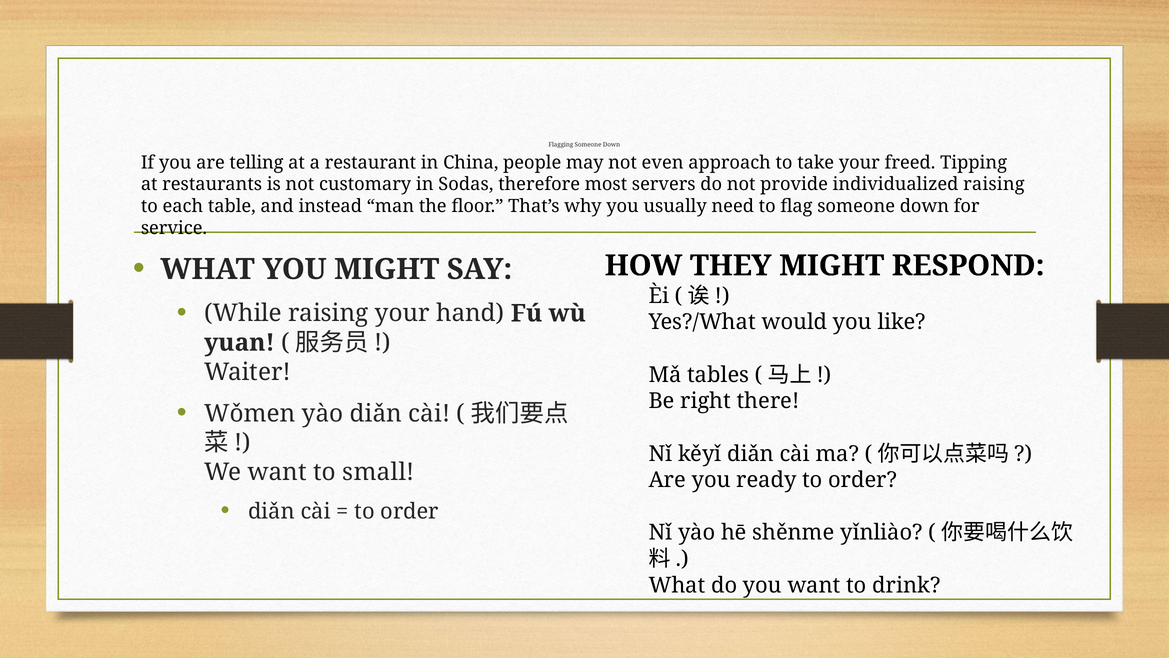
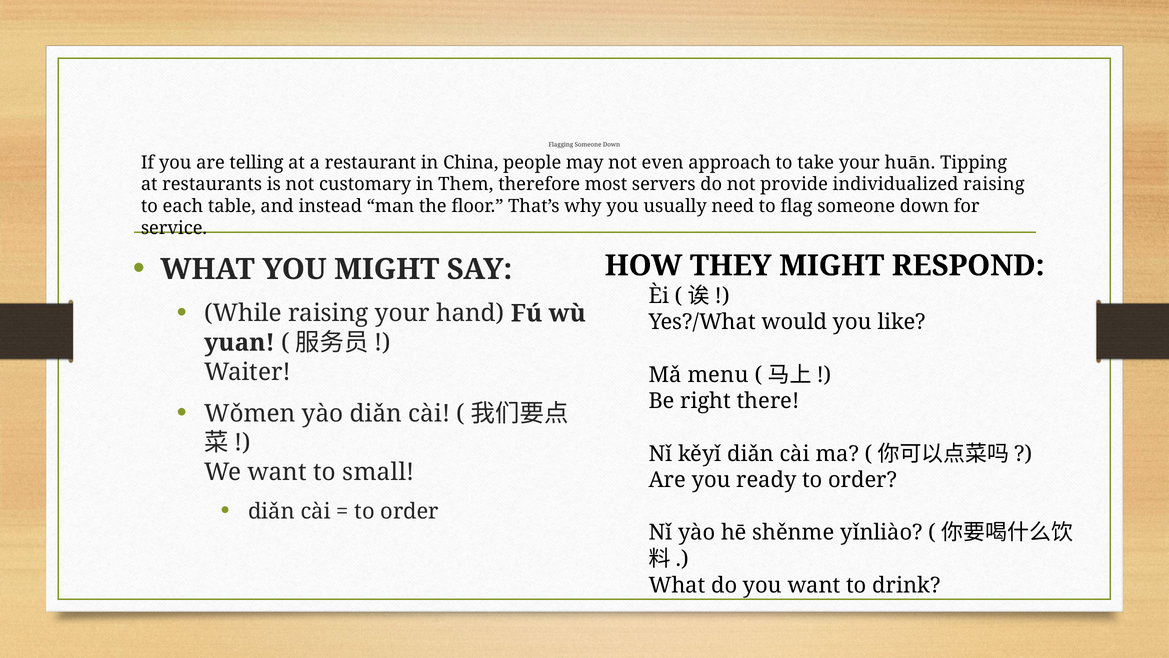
freed: freed -> huān
Sodas: Sodas -> Them
tables: tables -> menu
